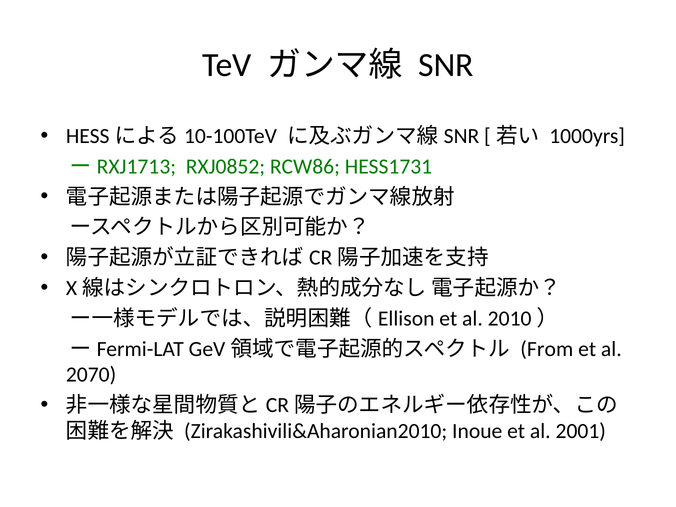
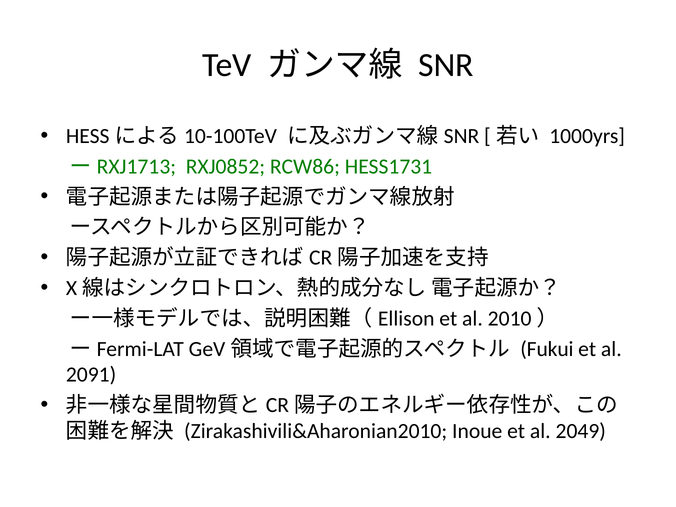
From: From -> Fukui
2070: 2070 -> 2091
2001: 2001 -> 2049
